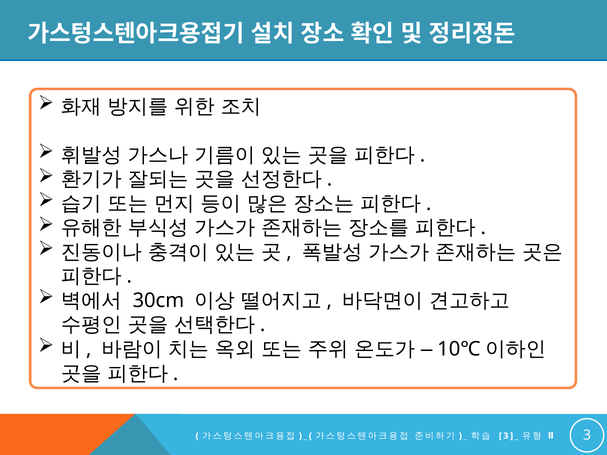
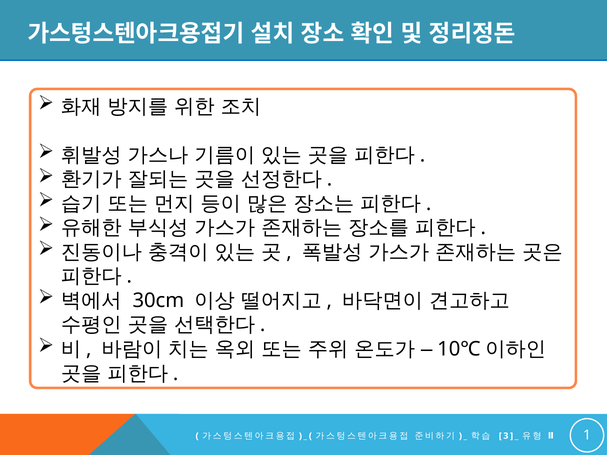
3: 3 -> 1
